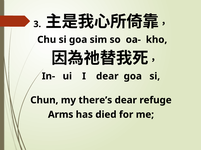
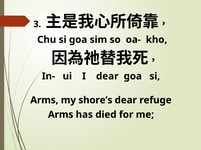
Chun at (44, 101): Chun -> Arms
there’s: there’s -> shore’s
